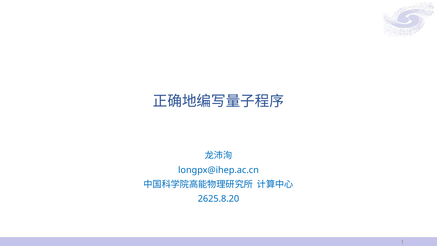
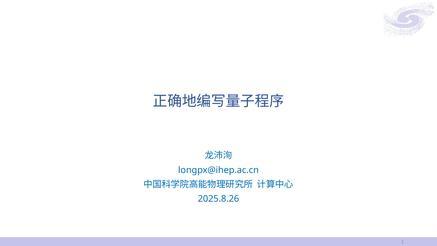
2625.8.20: 2625.8.20 -> 2025.8.26
